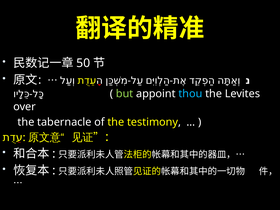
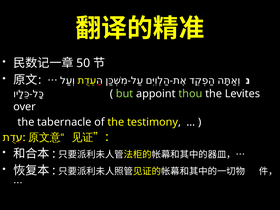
thou colour: light blue -> light green
